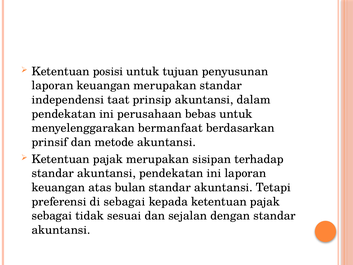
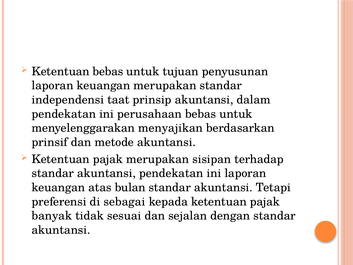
Ketentuan posisi: posisi -> bebas
bermanfaat: bermanfaat -> menyajikan
sebagai at (52, 216): sebagai -> banyak
